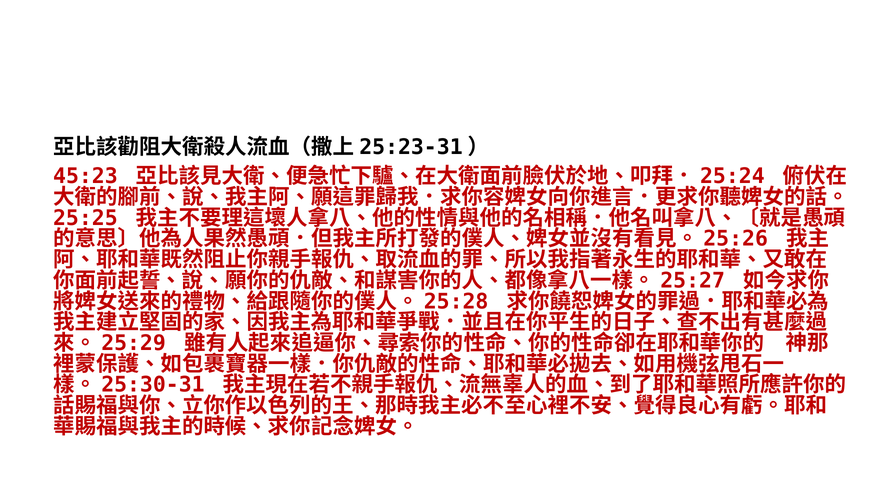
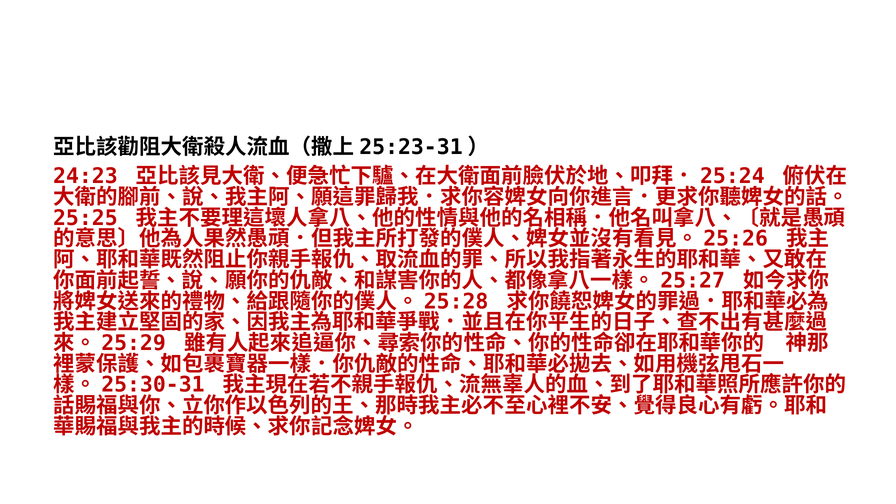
45:23: 45:23 -> 24:23
